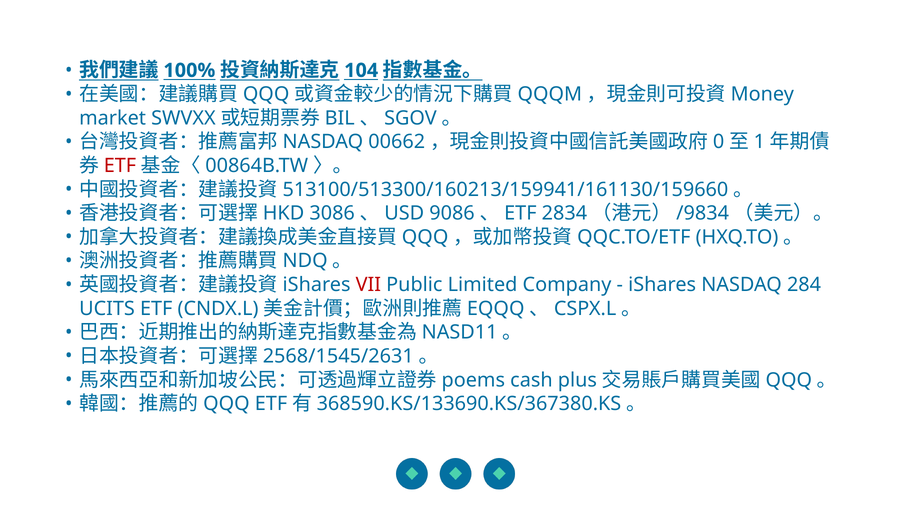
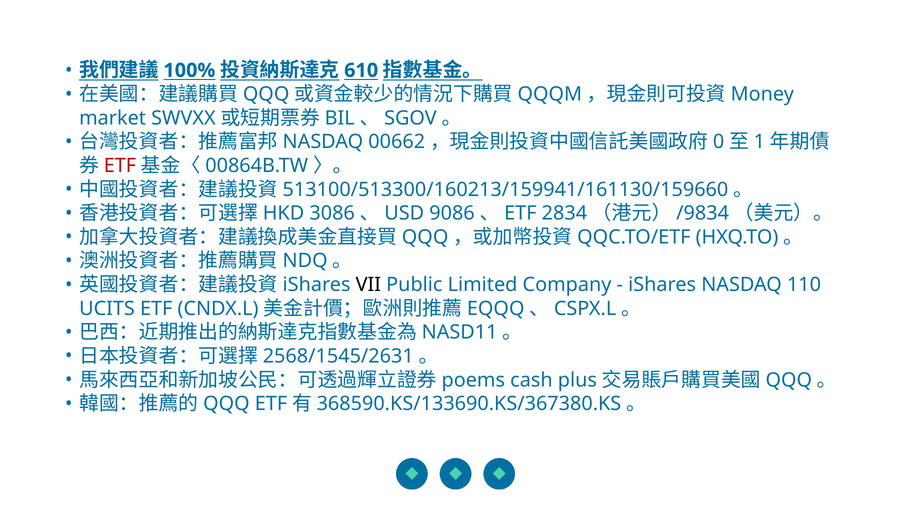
104: 104 -> 610
VII colour: red -> black
284: 284 -> 110
